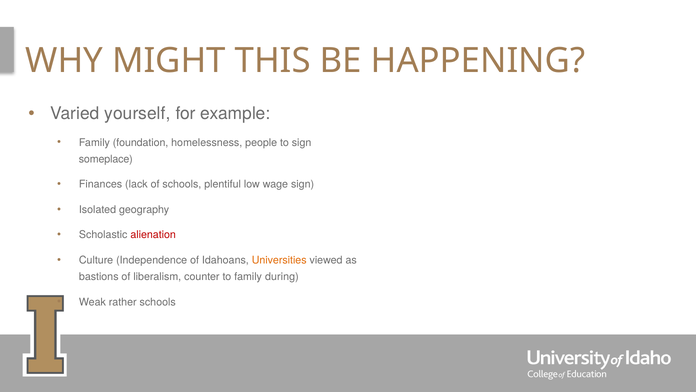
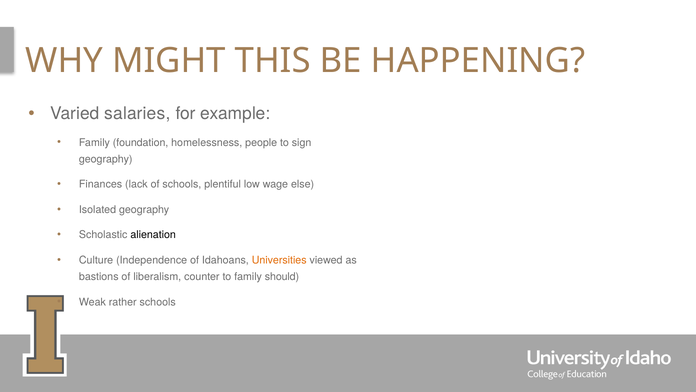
yourself: yourself -> salaries
someplace at (106, 159): someplace -> geography
wage sign: sign -> else
alienation colour: red -> black
during: during -> should
